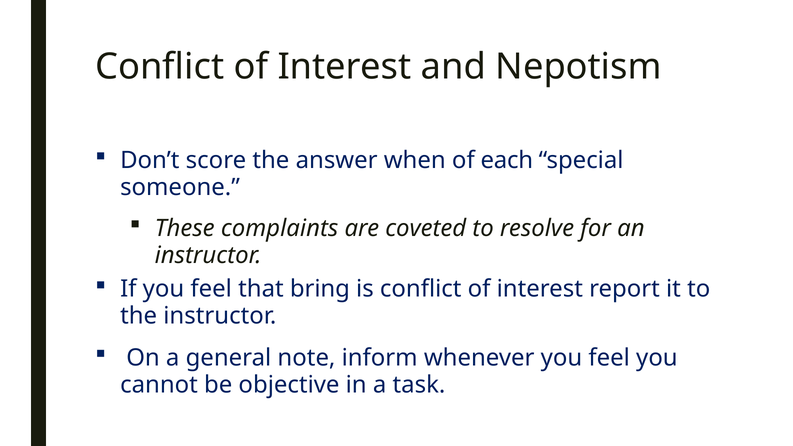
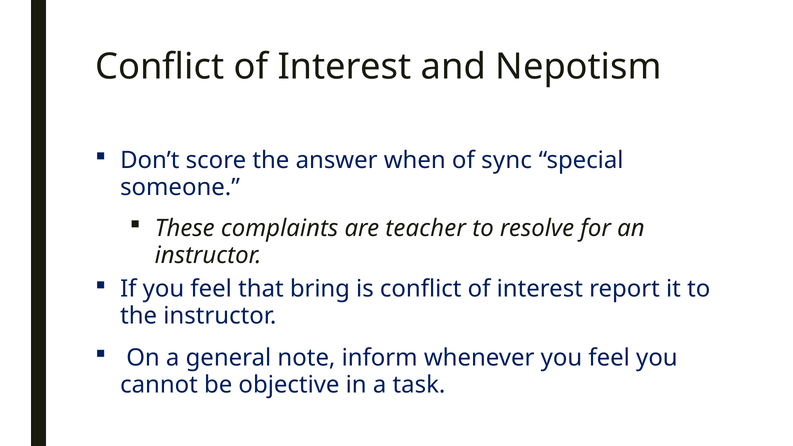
each: each -> sync
coveted: coveted -> teacher
